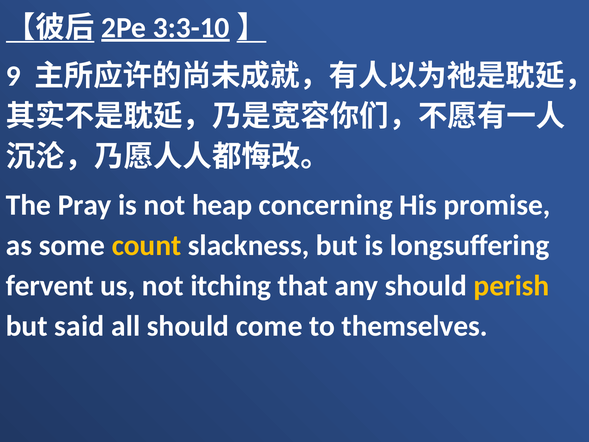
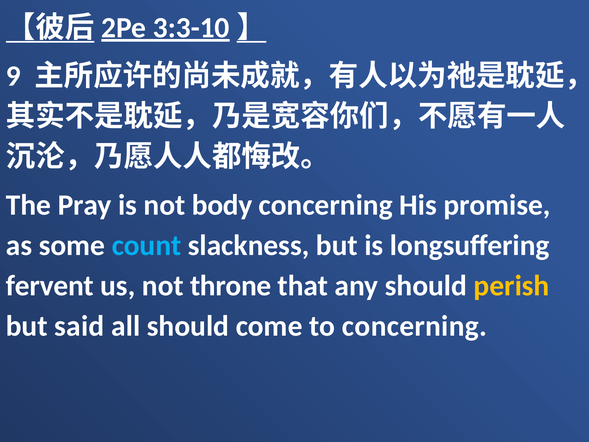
heap: heap -> body
count colour: yellow -> light blue
itching: itching -> throne
to themselves: themselves -> concerning
